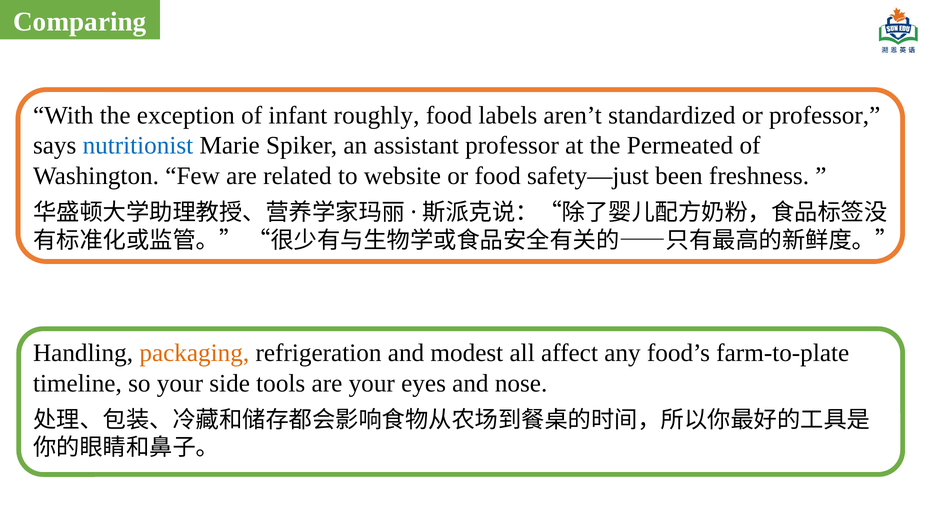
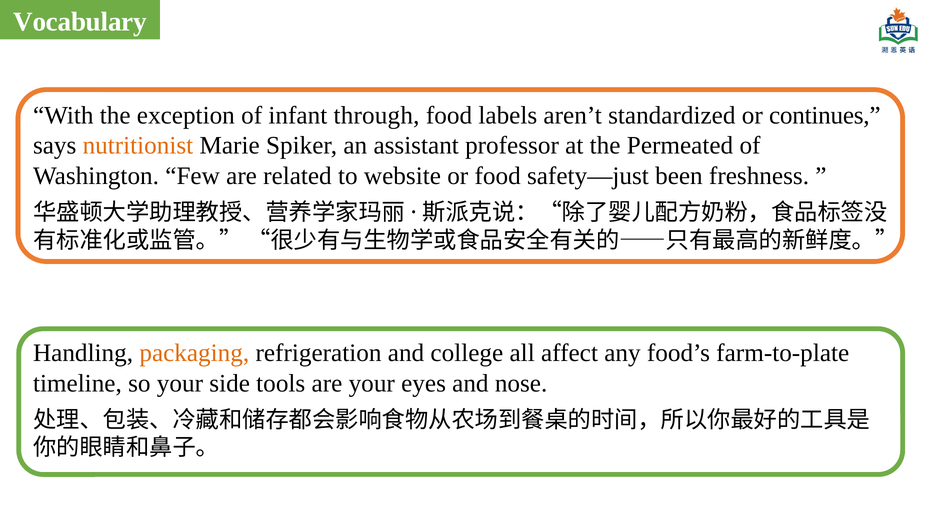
Comparing: Comparing -> Vocabulary
roughly: roughly -> through
or professor: professor -> continues
nutritionist colour: blue -> orange
modest: modest -> college
